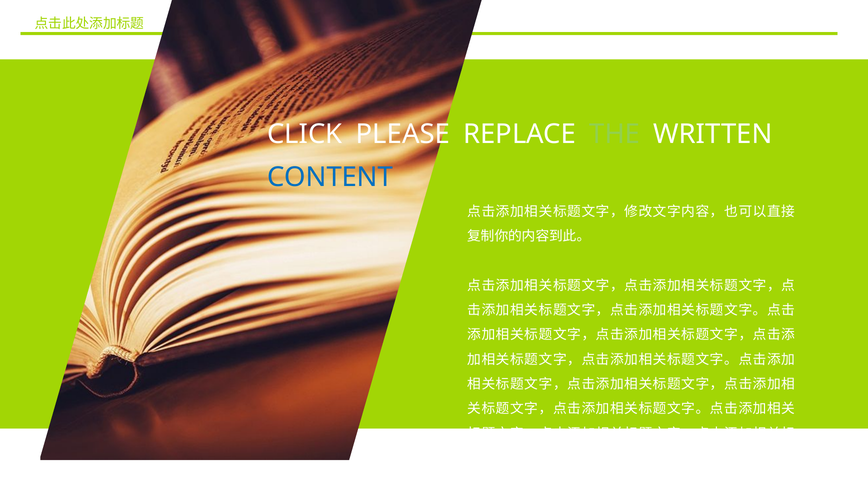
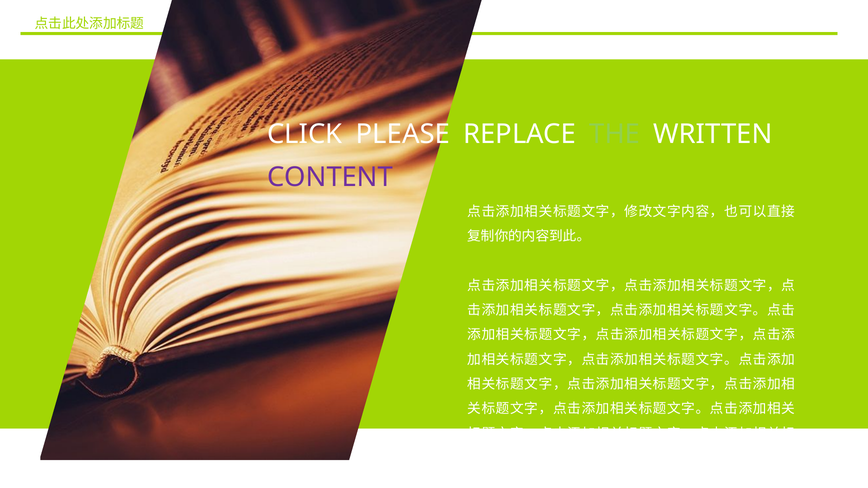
CONTENT colour: blue -> purple
